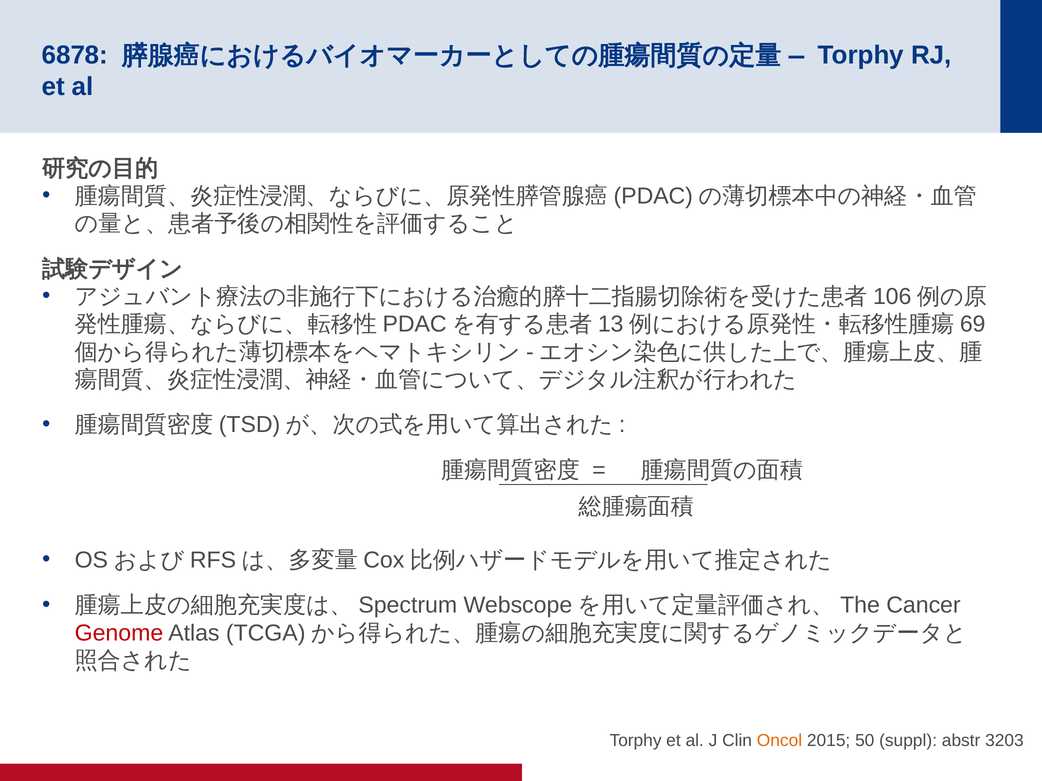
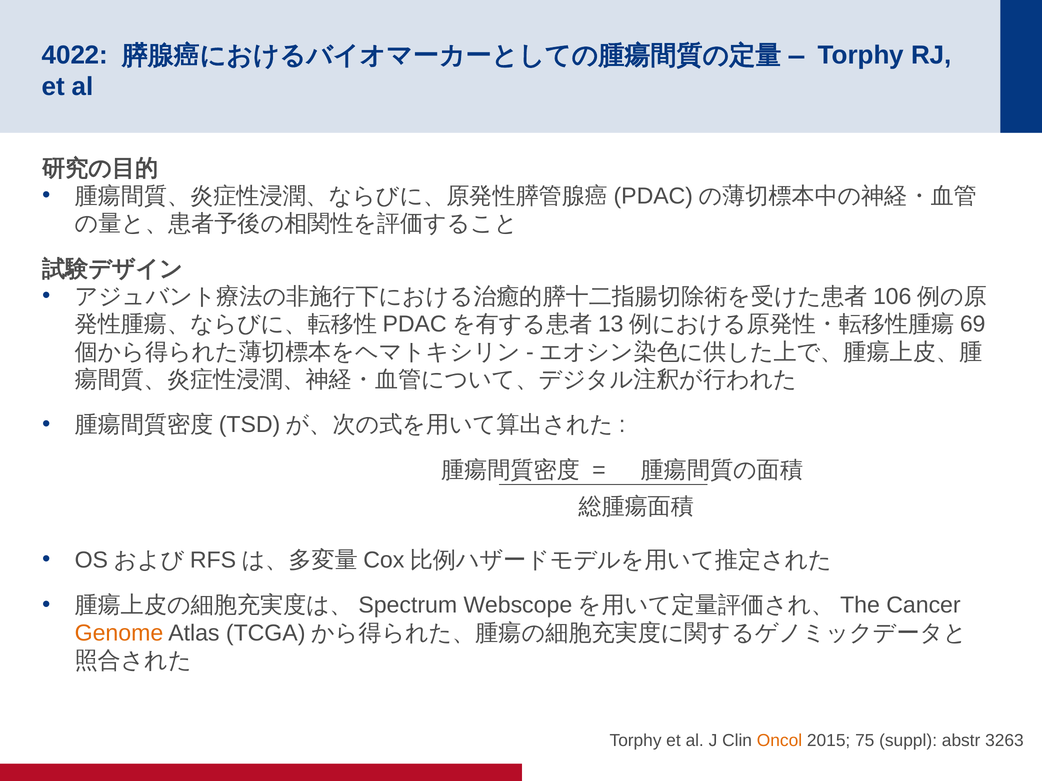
6878: 6878 -> 4022
Genome colour: red -> orange
50: 50 -> 75
3203: 3203 -> 3263
